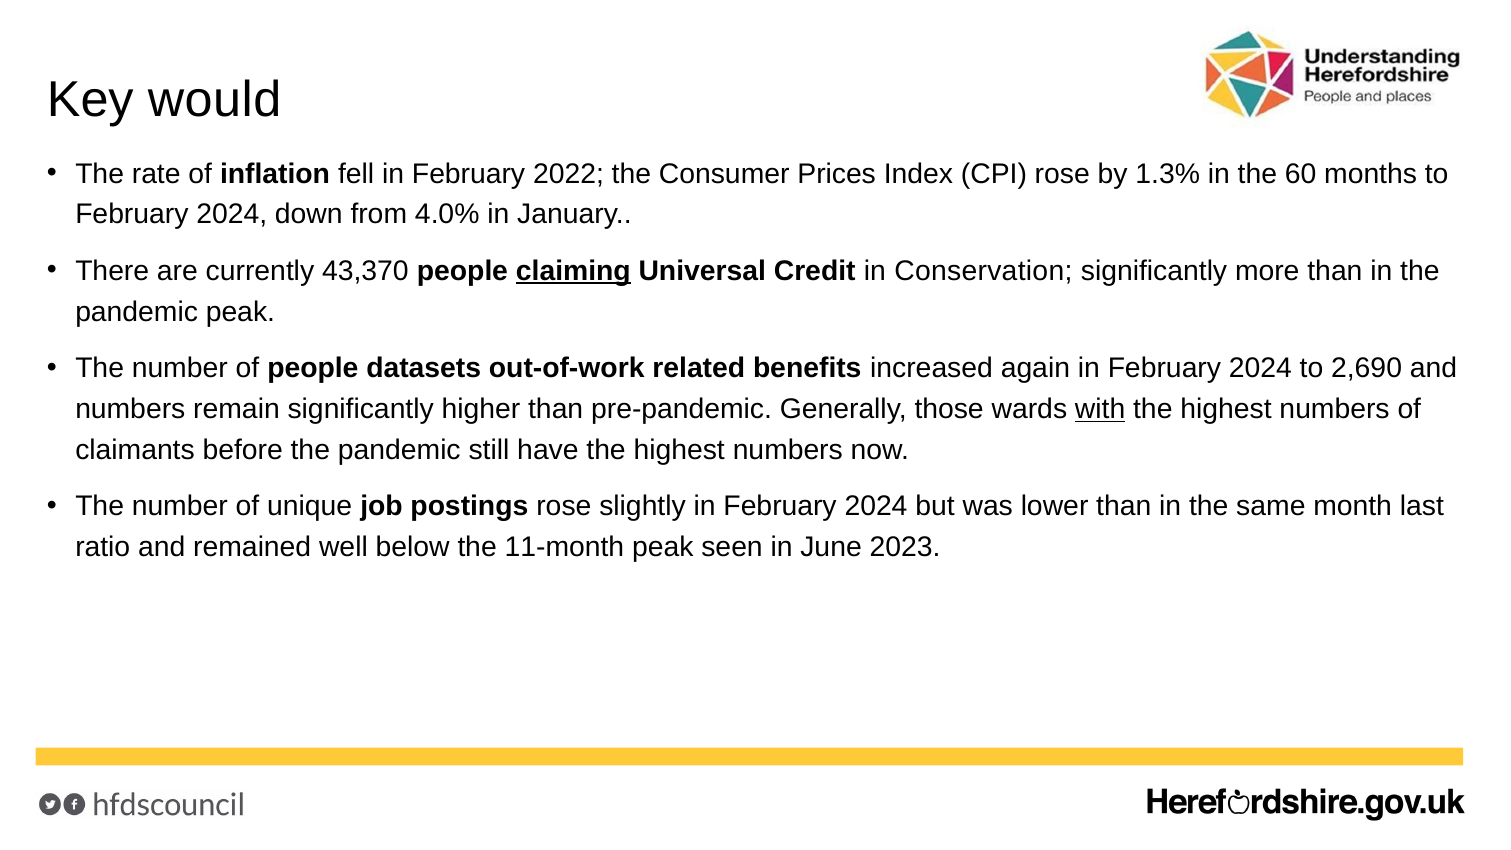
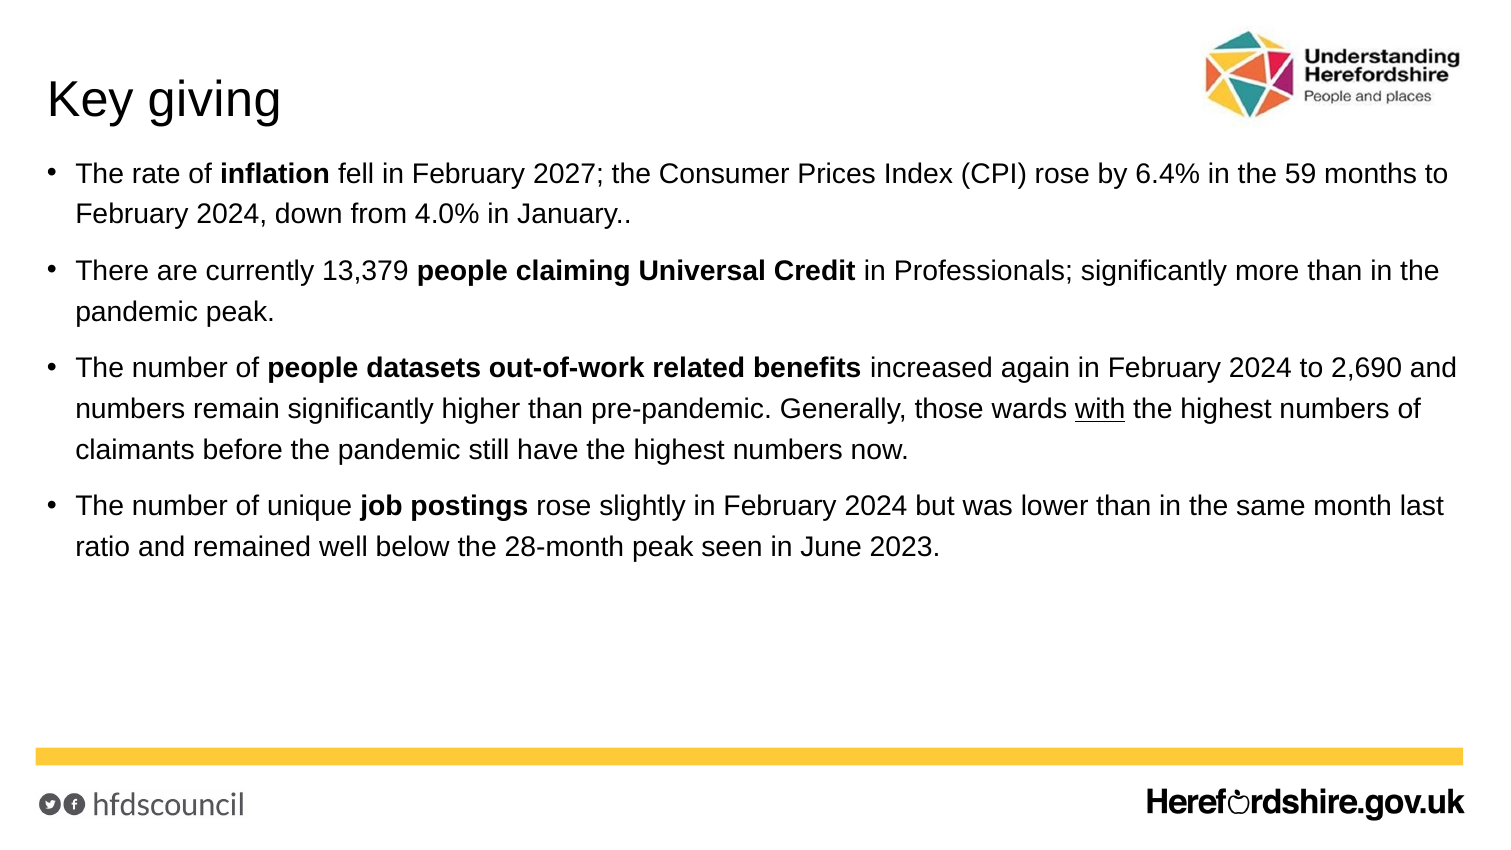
would: would -> giving
2022: 2022 -> 2027
1.3%: 1.3% -> 6.4%
60: 60 -> 59
43,370: 43,370 -> 13,379
claiming underline: present -> none
Conservation: Conservation -> Professionals
11-month: 11-month -> 28-month
